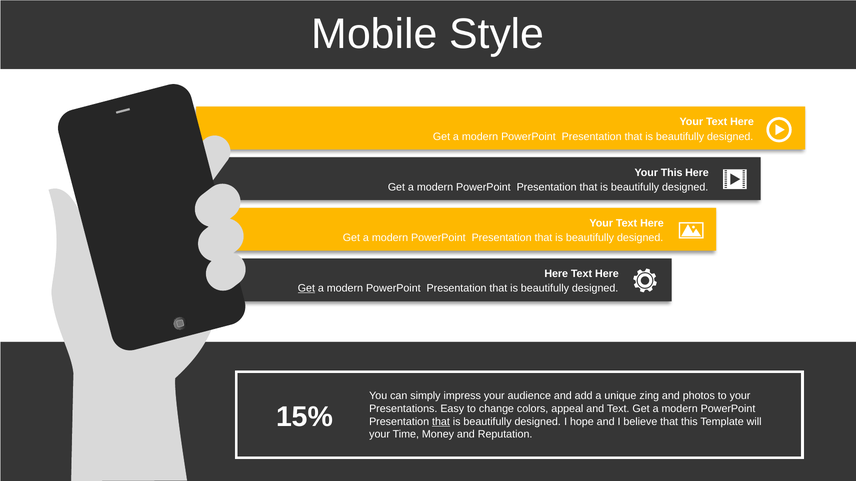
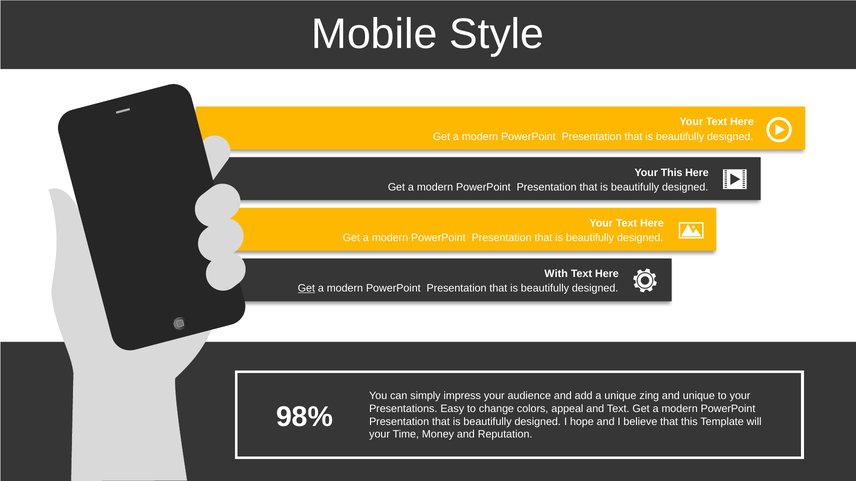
Here at (556, 274): Here -> With
and photos: photos -> unique
15%: 15% -> 98%
that at (441, 422) underline: present -> none
